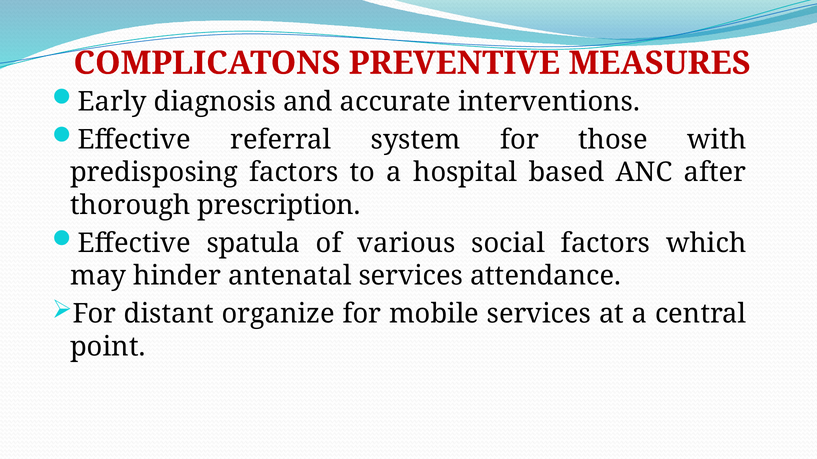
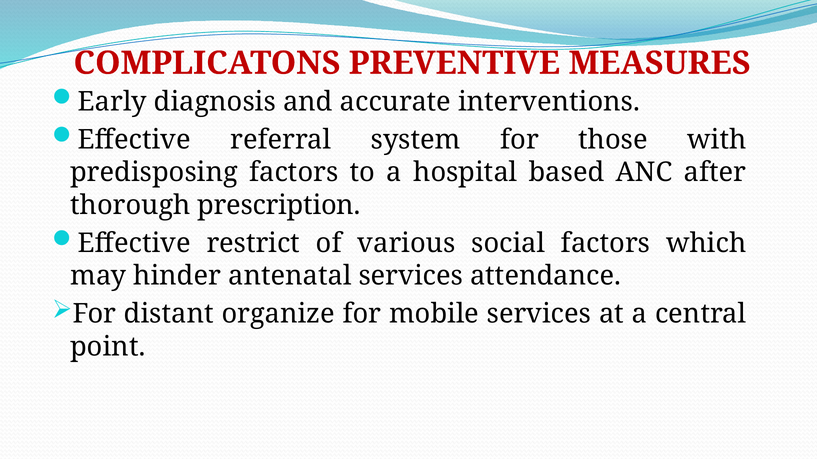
spatula: spatula -> restrict
